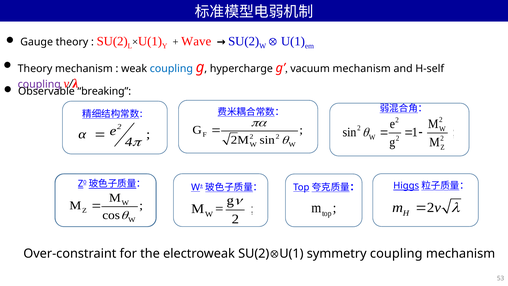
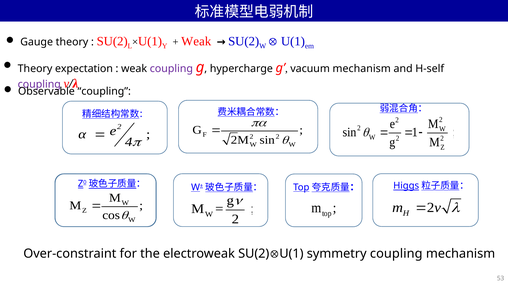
Wave at (196, 41): Wave -> Weak
Theory mechanism: mechanism -> expectation
coupling at (171, 69) colour: blue -> purple
Observable breaking: breaking -> coupling
